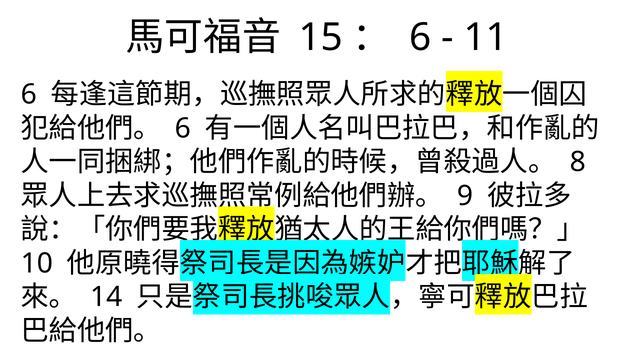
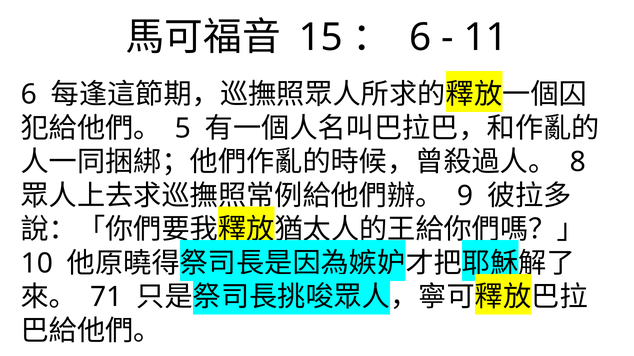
6 at (183, 129): 6 -> 5
14: 14 -> 71
